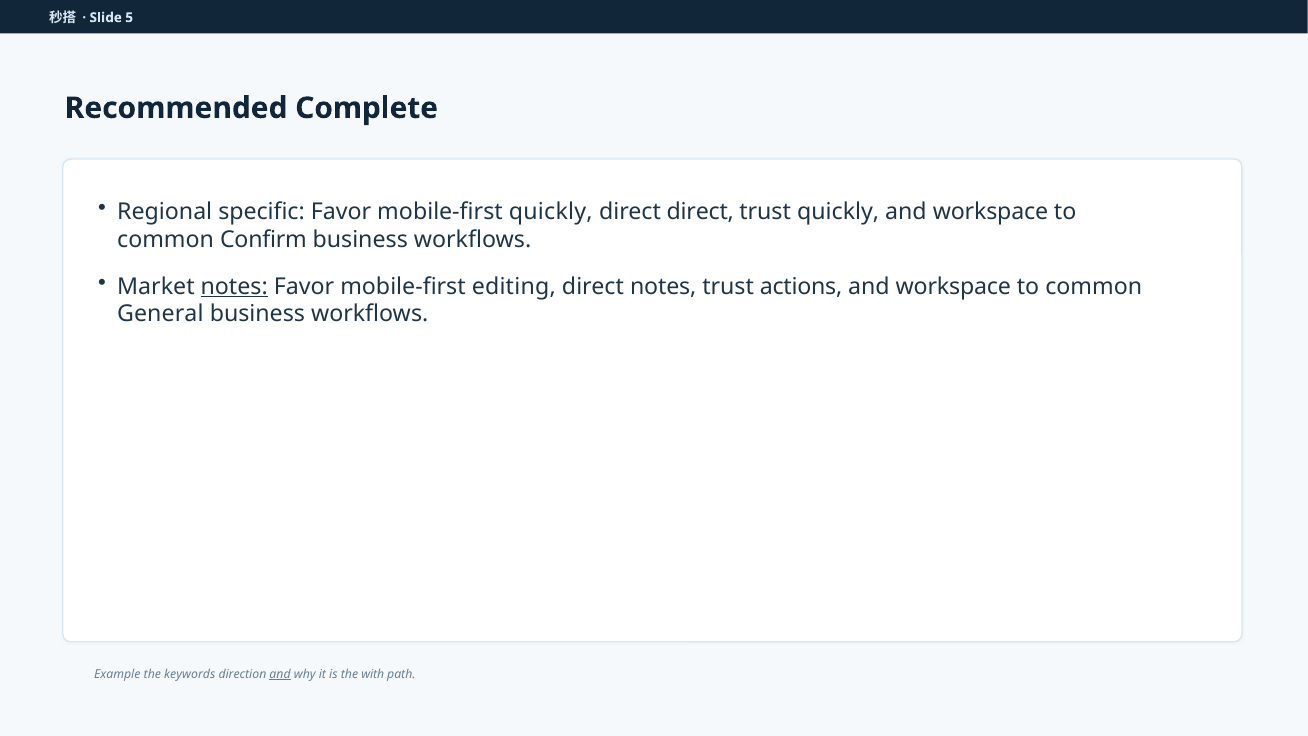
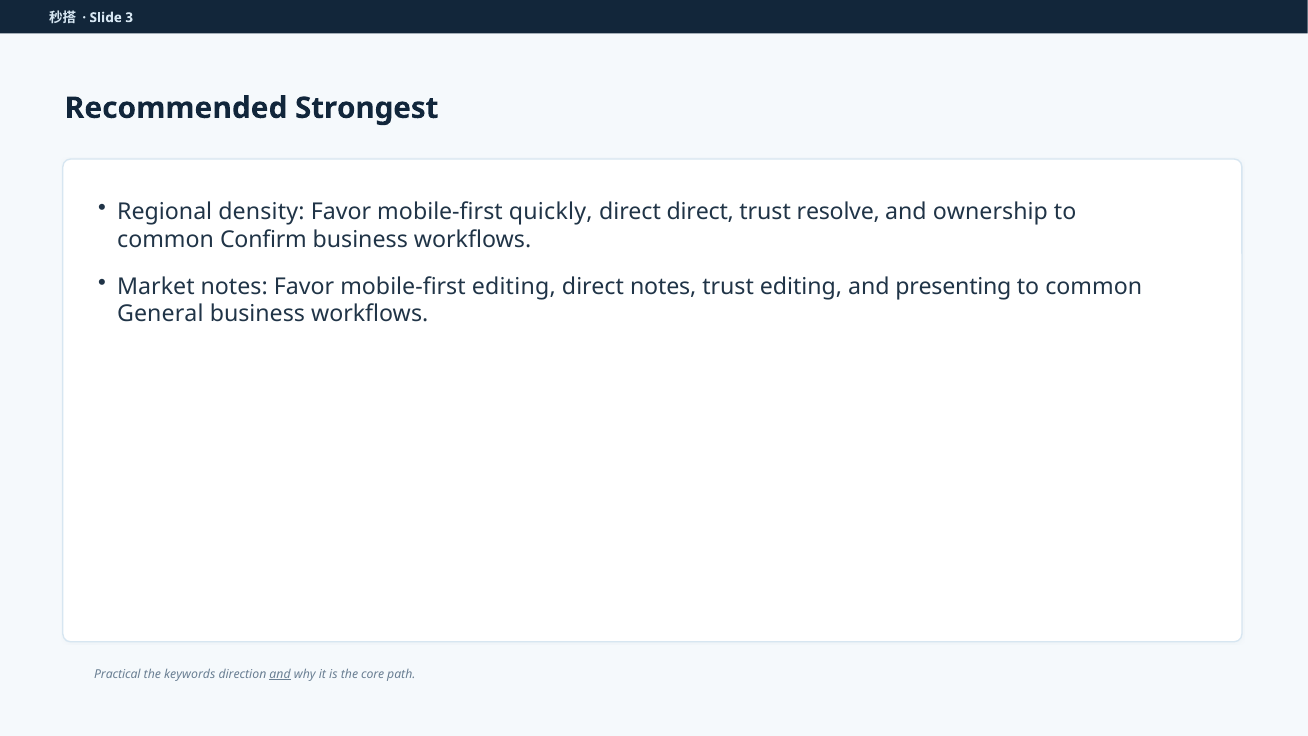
5: 5 -> 3
Complete: Complete -> Strongest
specific: specific -> density
trust quickly: quickly -> resolve
workspace at (990, 212): workspace -> ownership
notes at (234, 286) underline: present -> none
trust actions: actions -> editing
workspace at (953, 286): workspace -> presenting
Example: Example -> Practical
with: with -> core
